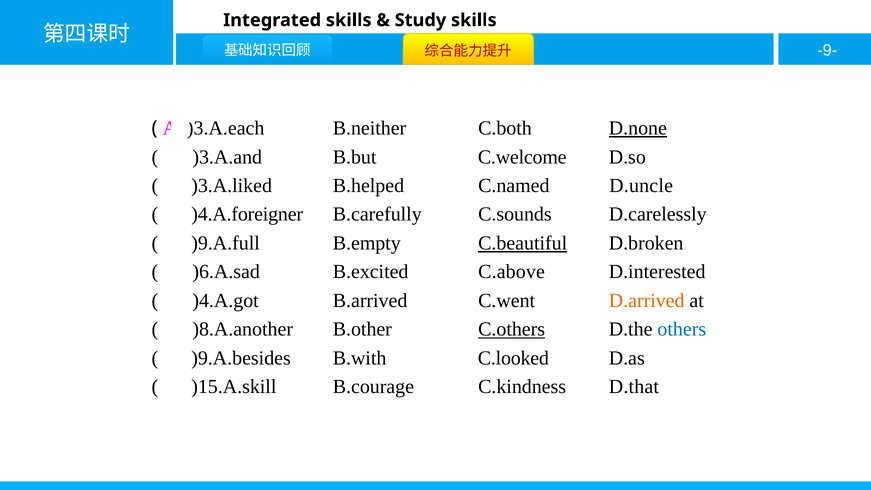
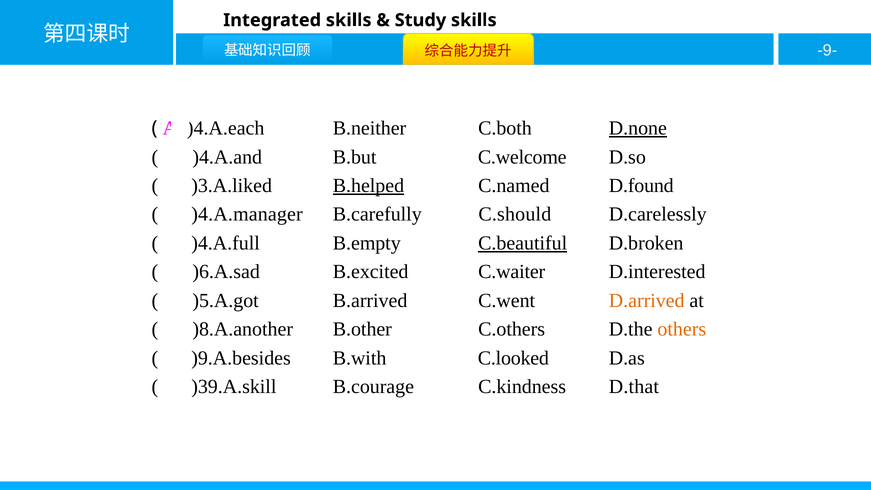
)3.A.each: )3.A.each -> )4.A.each
)3.A.and: )3.A.and -> )4.A.and
B.helped underline: none -> present
D.uncle: D.uncle -> D.found
)4.A.foreigner: )4.A.foreigner -> )4.A.manager
C.sounds: C.sounds -> C.should
)9.A.full: )9.A.full -> )4.A.full
C.above: C.above -> C.waiter
)4.A.got: )4.A.got -> )5.A.got
C.others underline: present -> none
others colour: blue -> orange
)15.A.skill: )15.A.skill -> )39.A.skill
